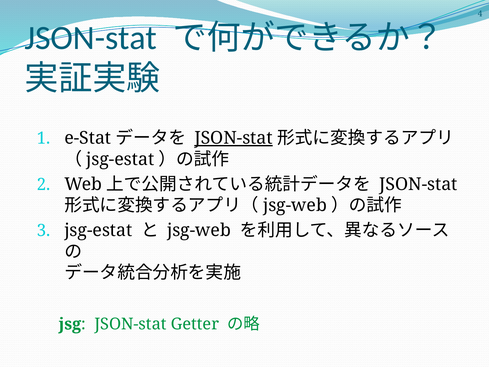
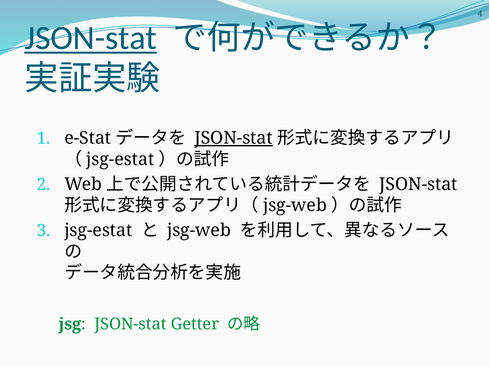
JSON-stat at (91, 38) underline: none -> present
